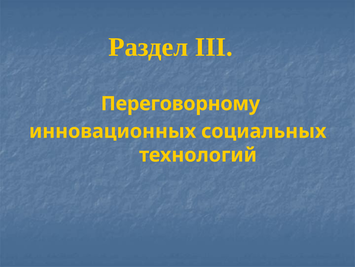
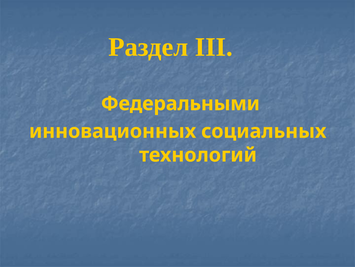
Переговорному: Переговорному -> Федеральными
